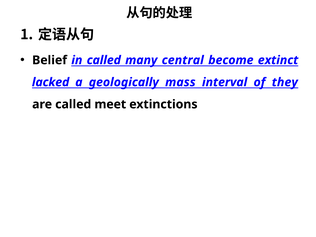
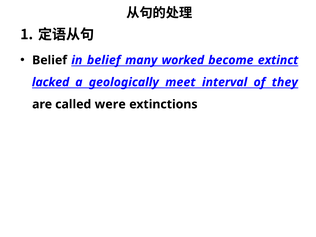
in called: called -> belief
central: central -> worked
mass: mass -> meet
meet: meet -> were
